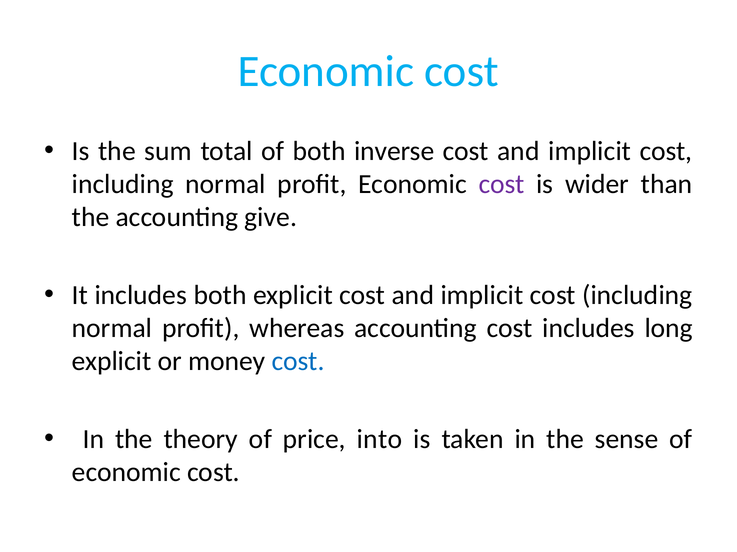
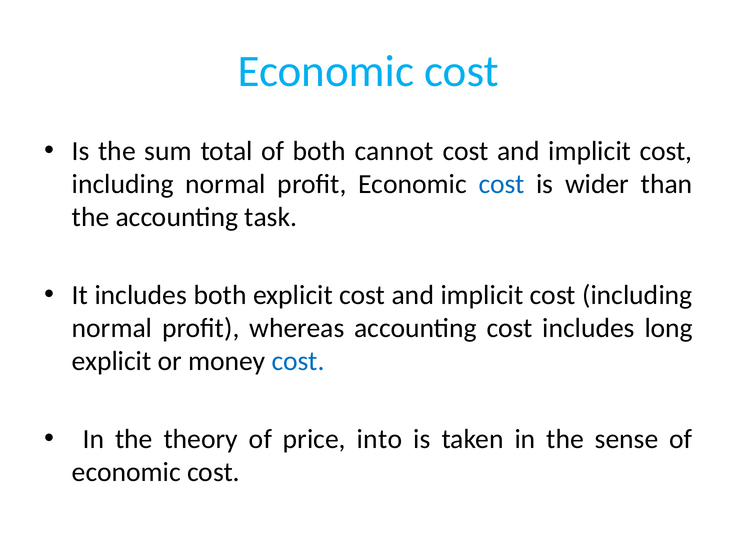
inverse: inverse -> cannot
cost at (502, 184) colour: purple -> blue
give: give -> task
